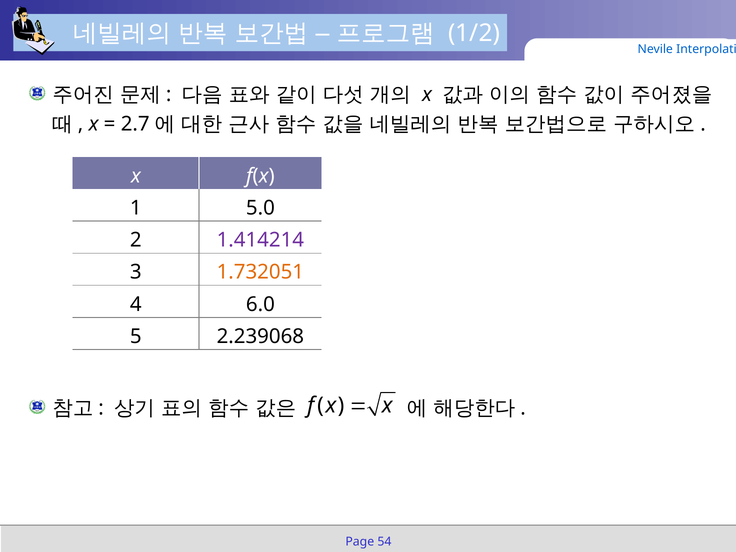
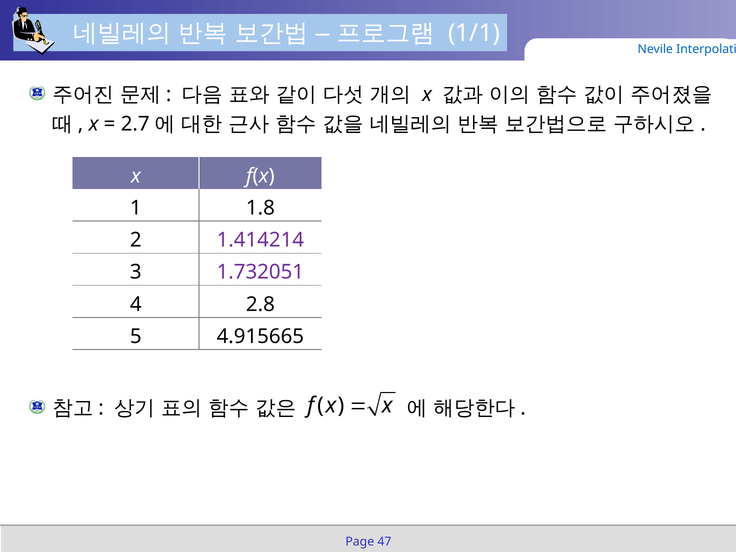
1/2: 1/2 -> 1/1
5.0: 5.0 -> 1.8
1.732051 colour: orange -> purple
6.0: 6.0 -> 2.8
2.239068: 2.239068 -> 4.915665
54: 54 -> 47
